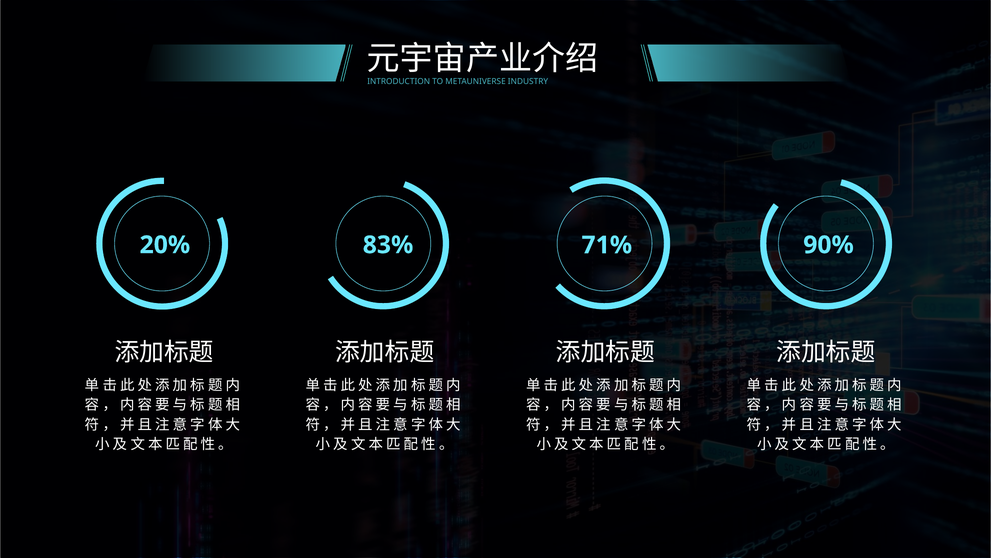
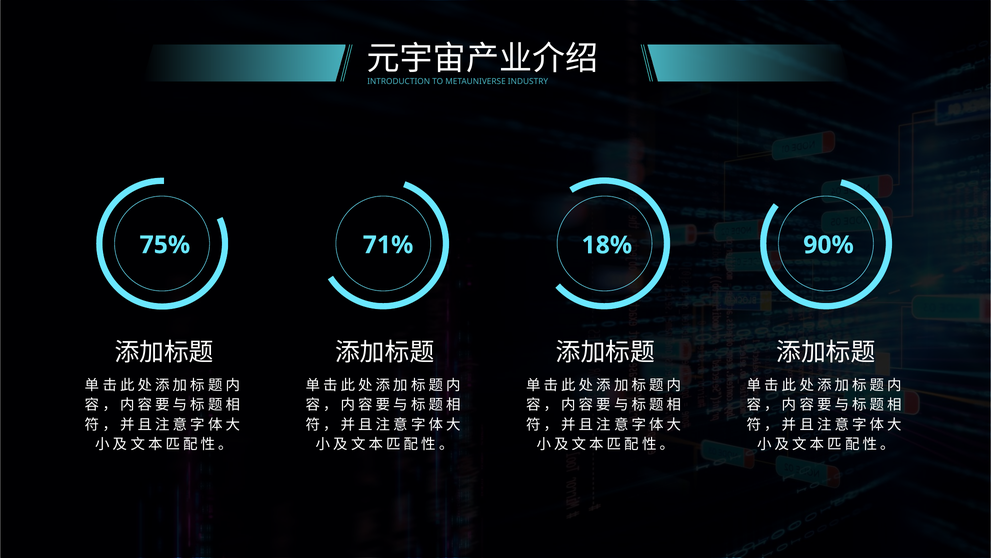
20%: 20% -> 75%
83%: 83% -> 71%
71%: 71% -> 18%
